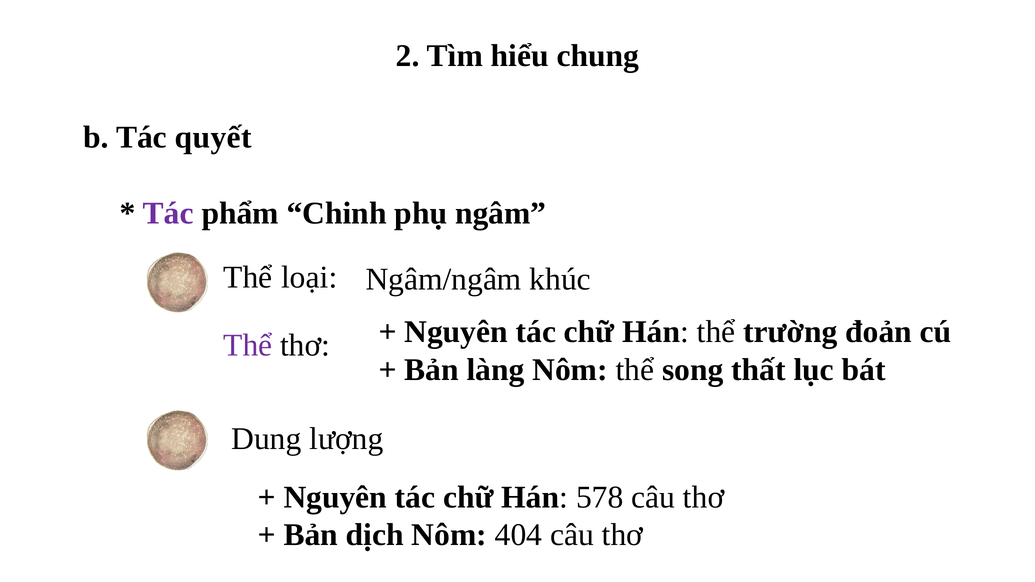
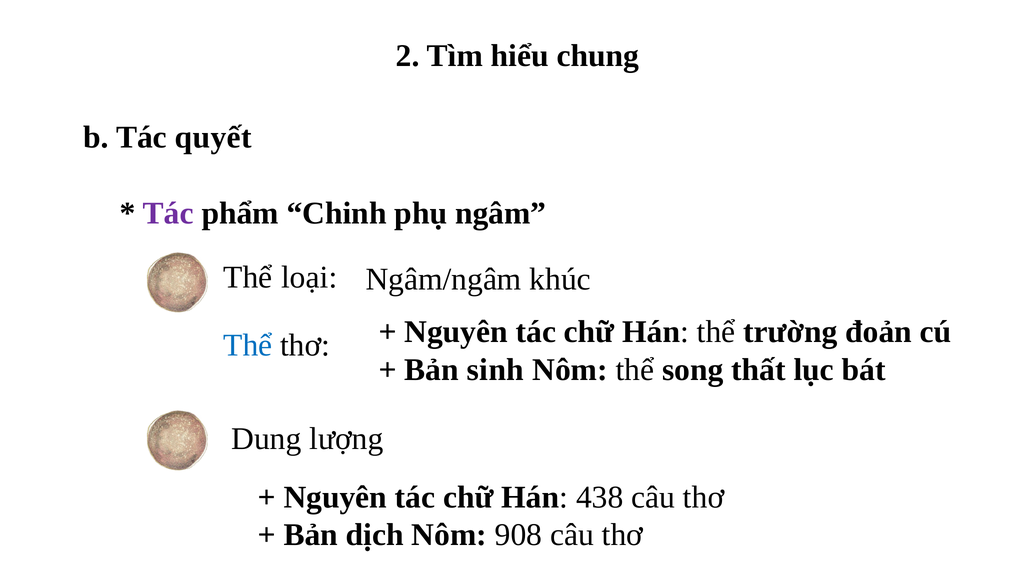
Thể at (248, 345) colour: purple -> blue
làng: làng -> sinh
578: 578 -> 438
404: 404 -> 908
